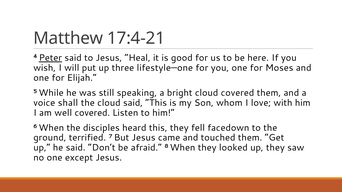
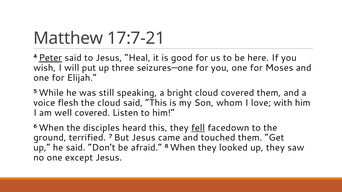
17:4-21: 17:4-21 -> 17:7-21
lifestyle—one: lifestyle—one -> seizures—one
shall: shall -> flesh
fell underline: none -> present
